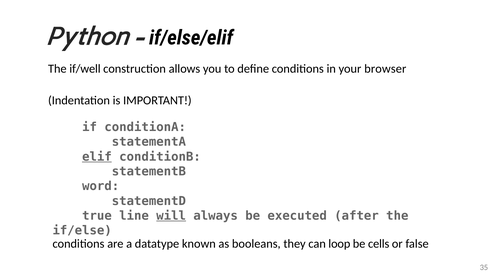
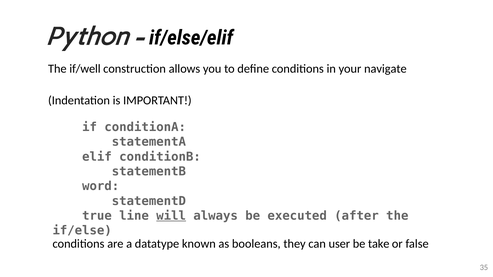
browser: browser -> navigate
elif underline: present -> none
loop: loop -> user
cells: cells -> take
